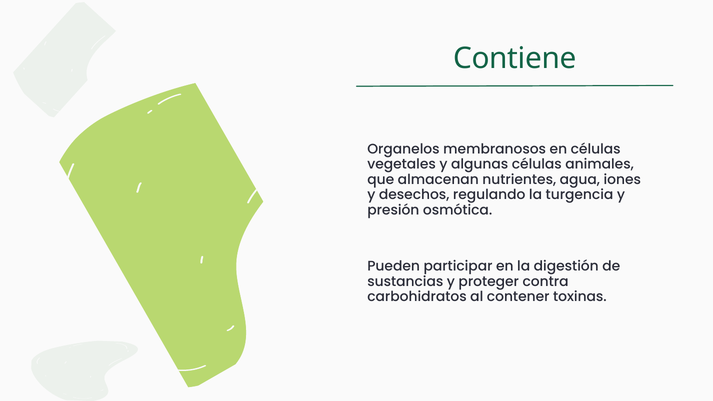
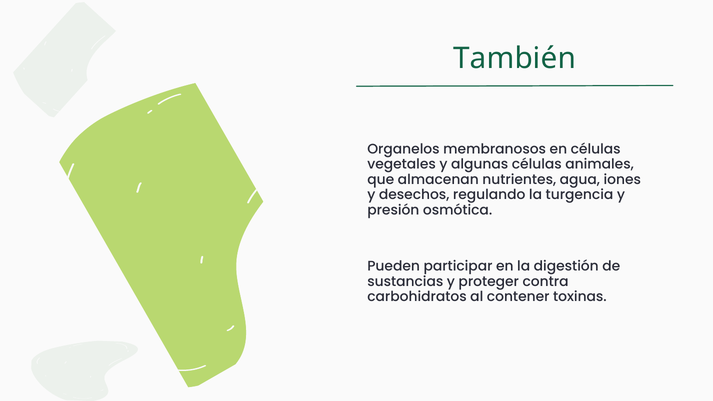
Contiene: Contiene -> También
